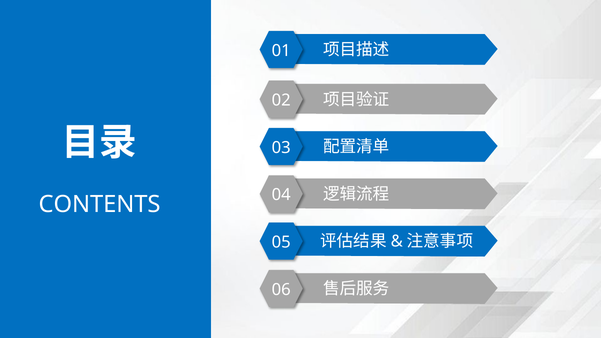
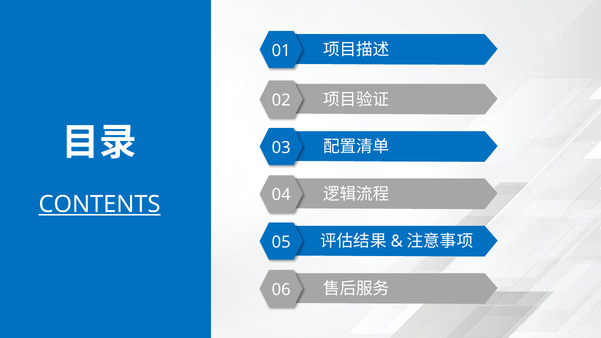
CONTENTS underline: none -> present
